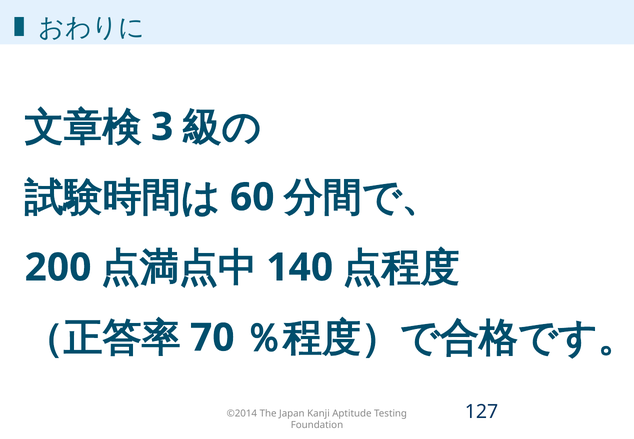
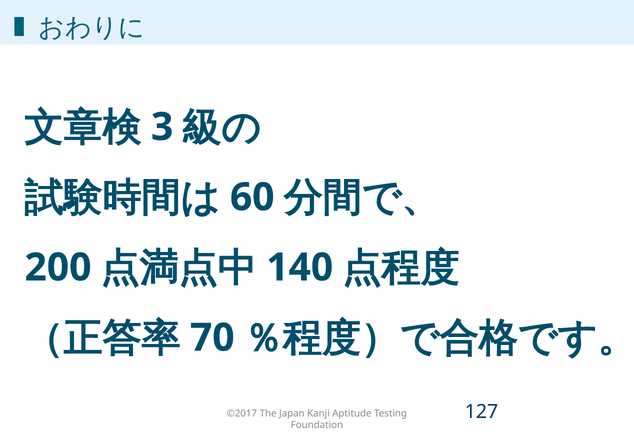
©2014: ©2014 -> ©2017
